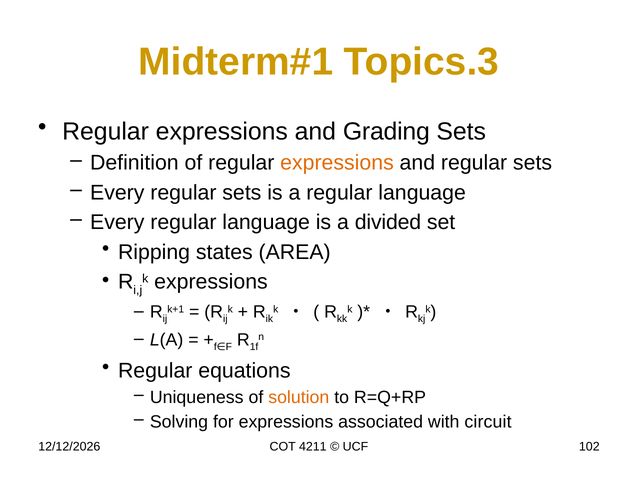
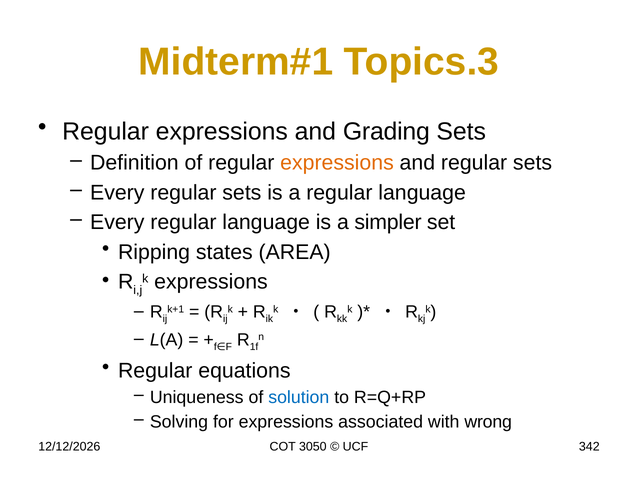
divided: divided -> simpler
solution colour: orange -> blue
circuit: circuit -> wrong
4211: 4211 -> 3050
102: 102 -> 342
